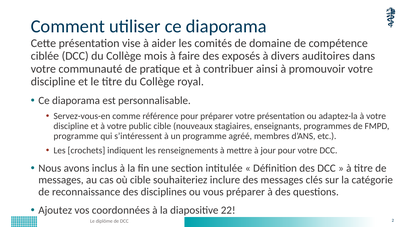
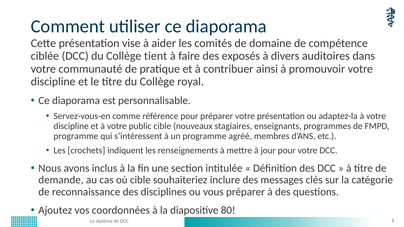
mois: mois -> tient
messages at (61, 180): messages -> demande
22: 22 -> 80
